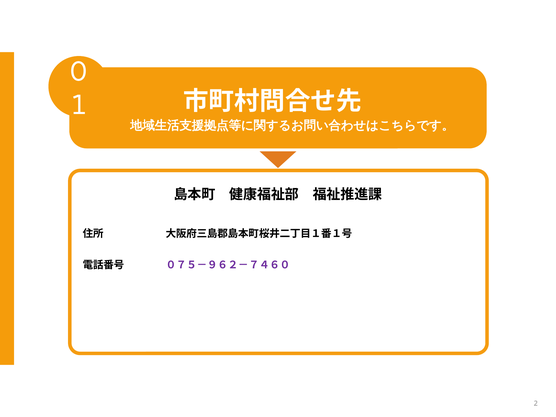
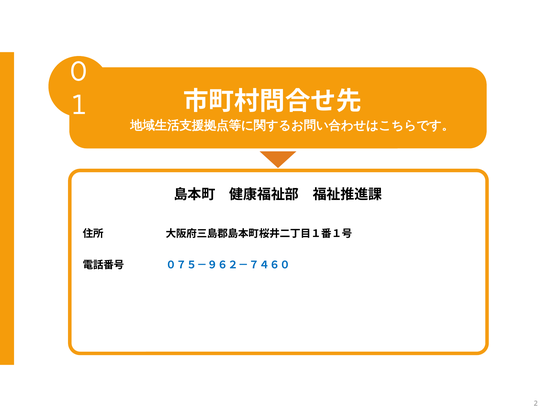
０７５－９６２－７４６０ colour: purple -> blue
